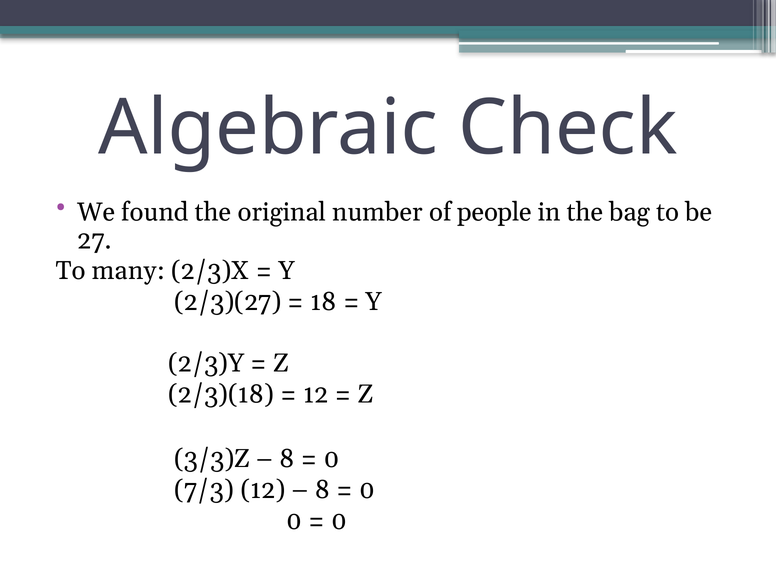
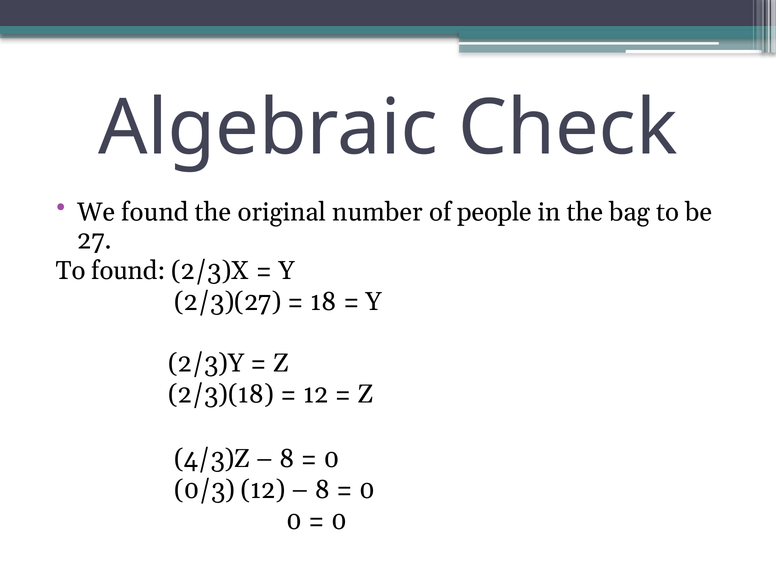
To many: many -> found
3/3)Z: 3/3)Z -> 4/3)Z
7/3: 7/3 -> 0/3
